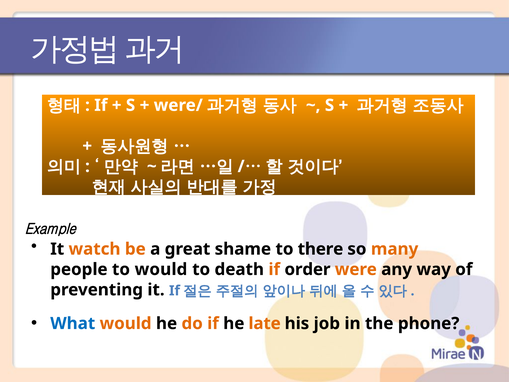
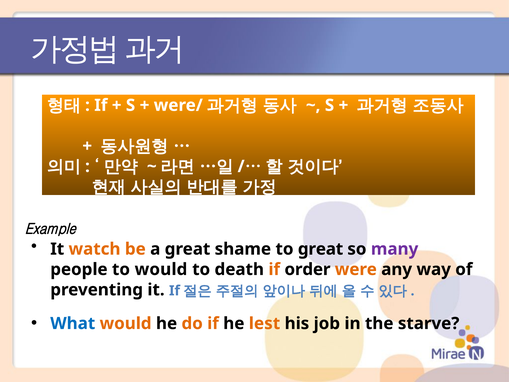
to there: there -> great
many colour: orange -> purple
late: late -> lest
phone: phone -> starve
